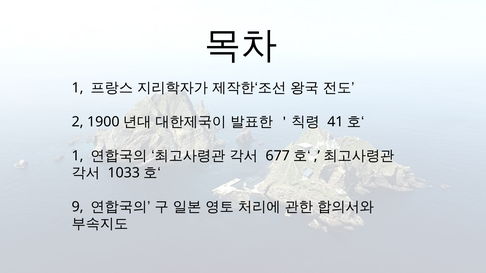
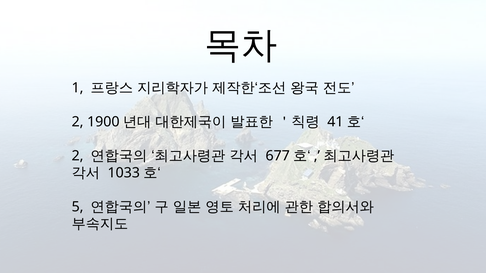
1 at (78, 156): 1 -> 2
9: 9 -> 5
